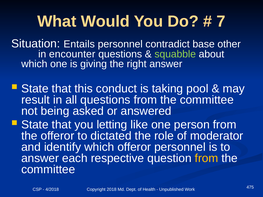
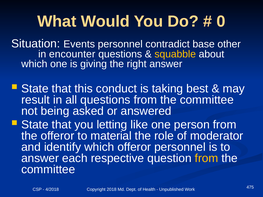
7: 7 -> 0
Entails: Entails -> Events
squabble colour: light green -> yellow
pool: pool -> best
dictated: dictated -> material
